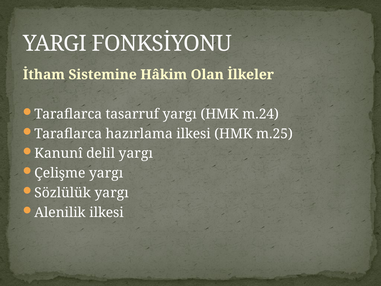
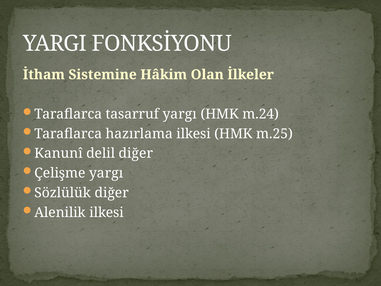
delil yargı: yargı -> diğer
Sözlülük yargı: yargı -> diğer
